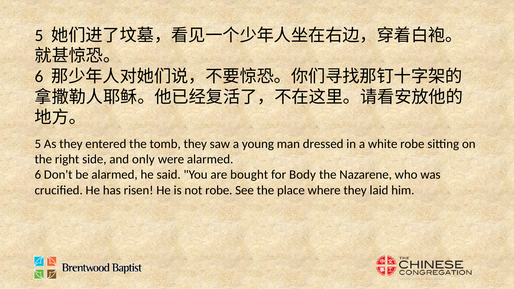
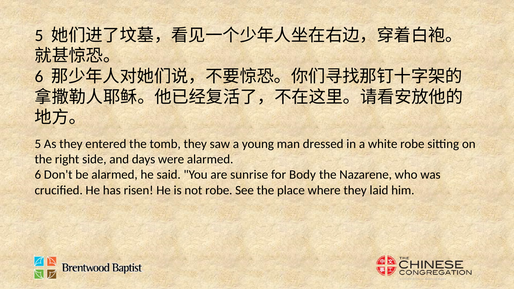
only: only -> days
bought: bought -> sunrise
